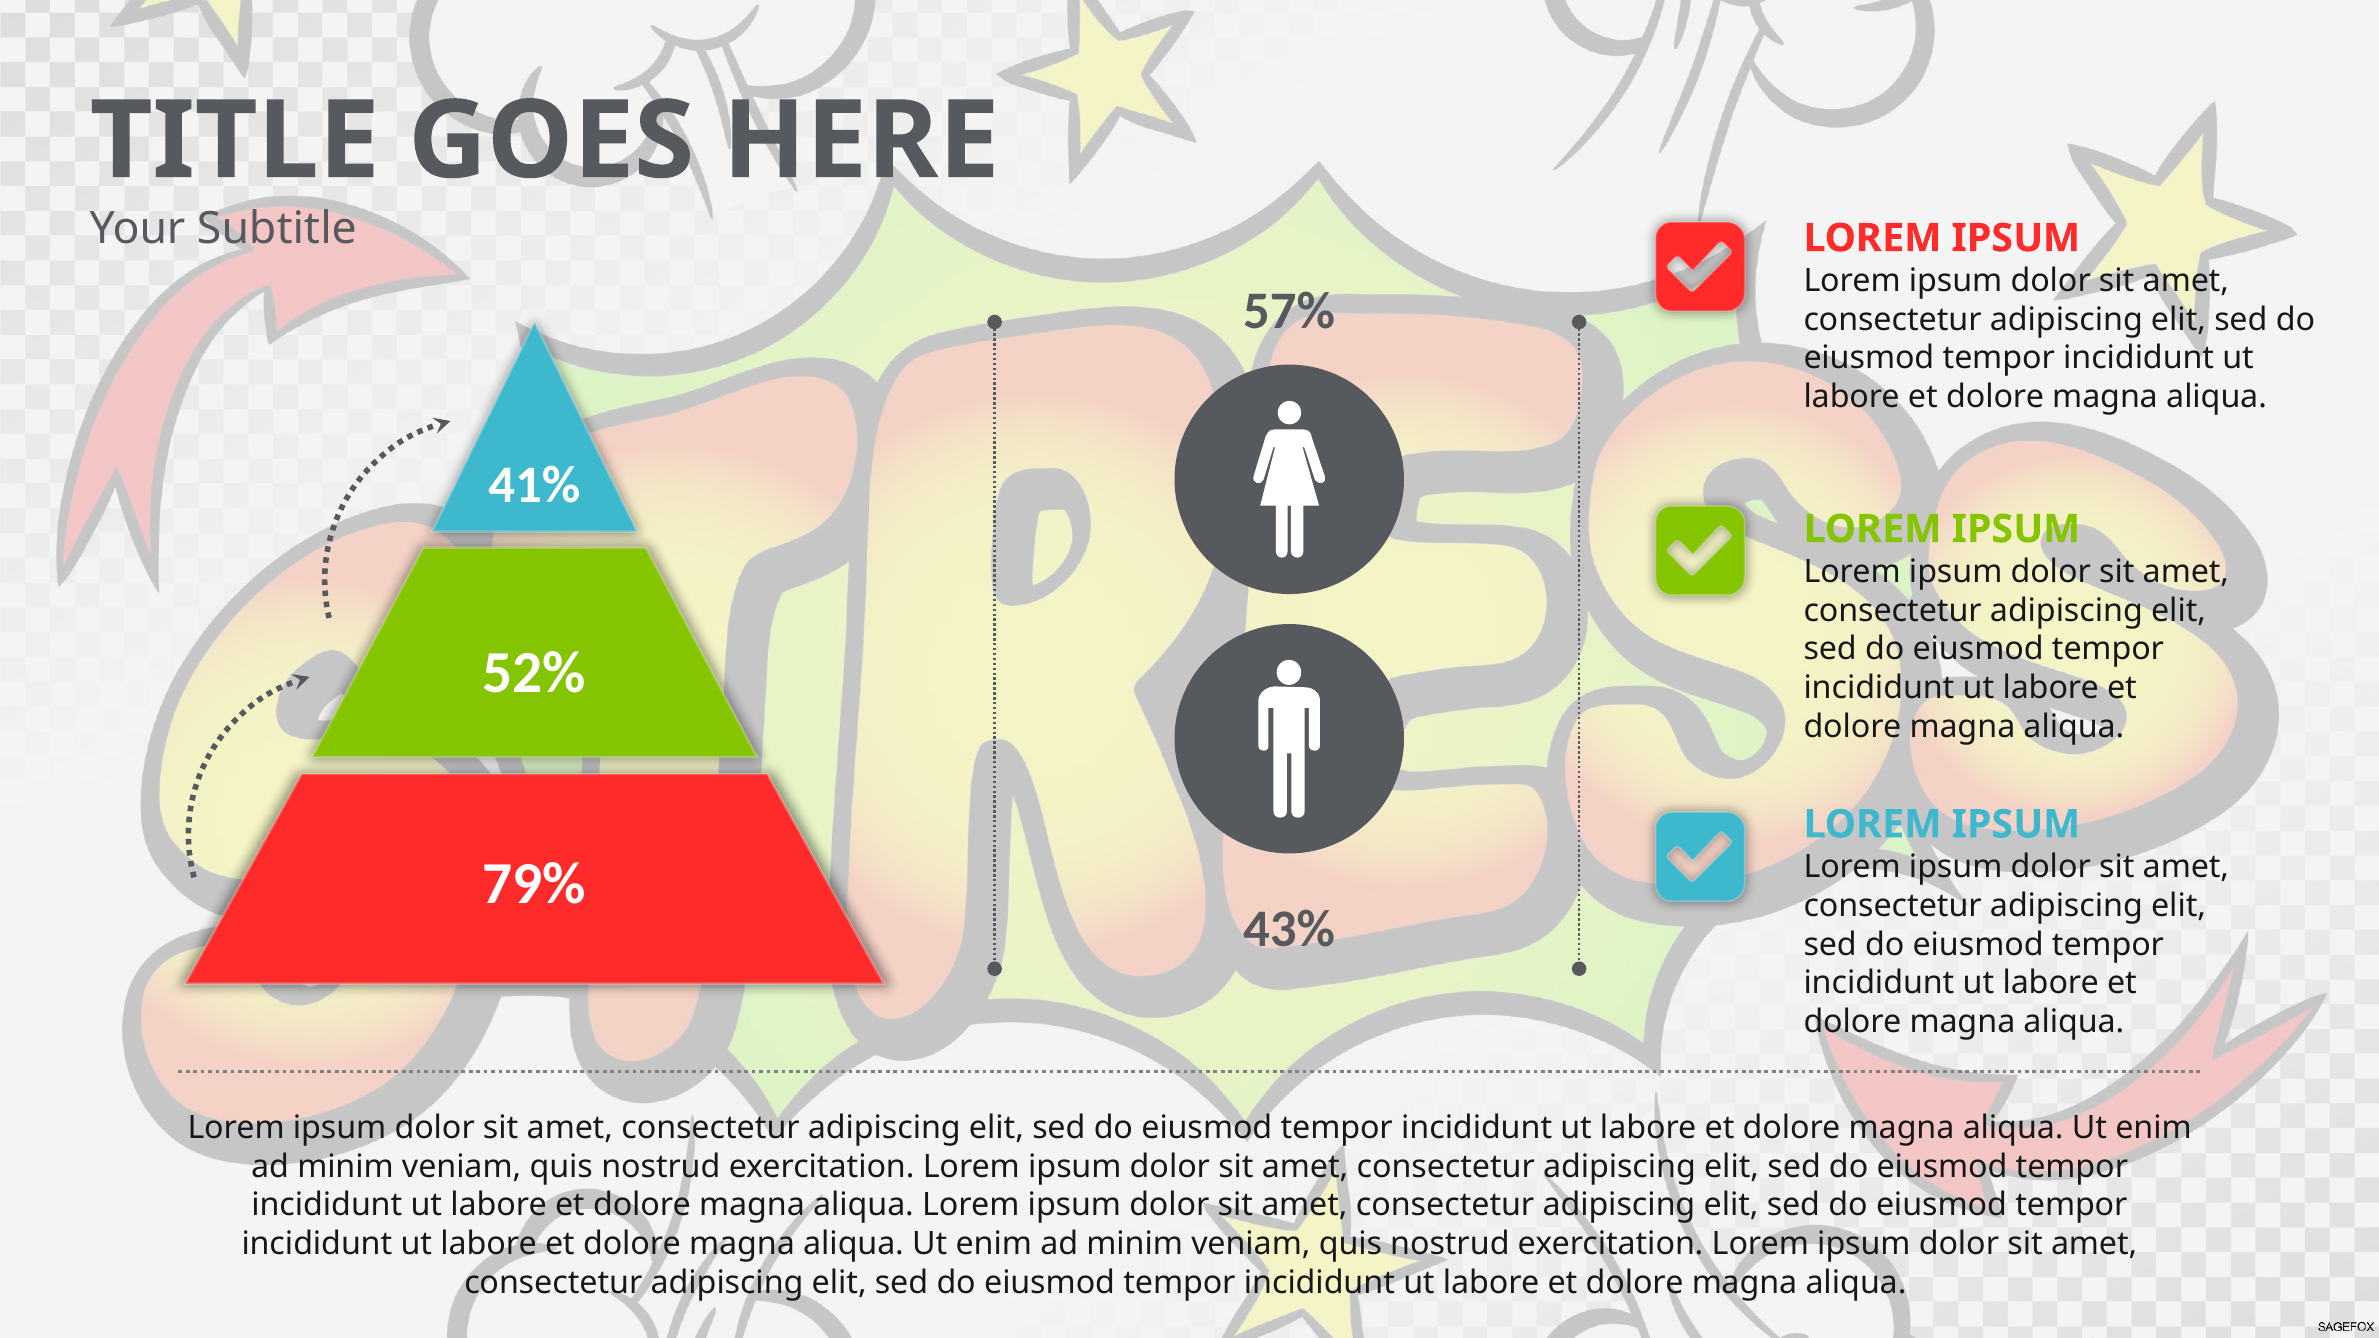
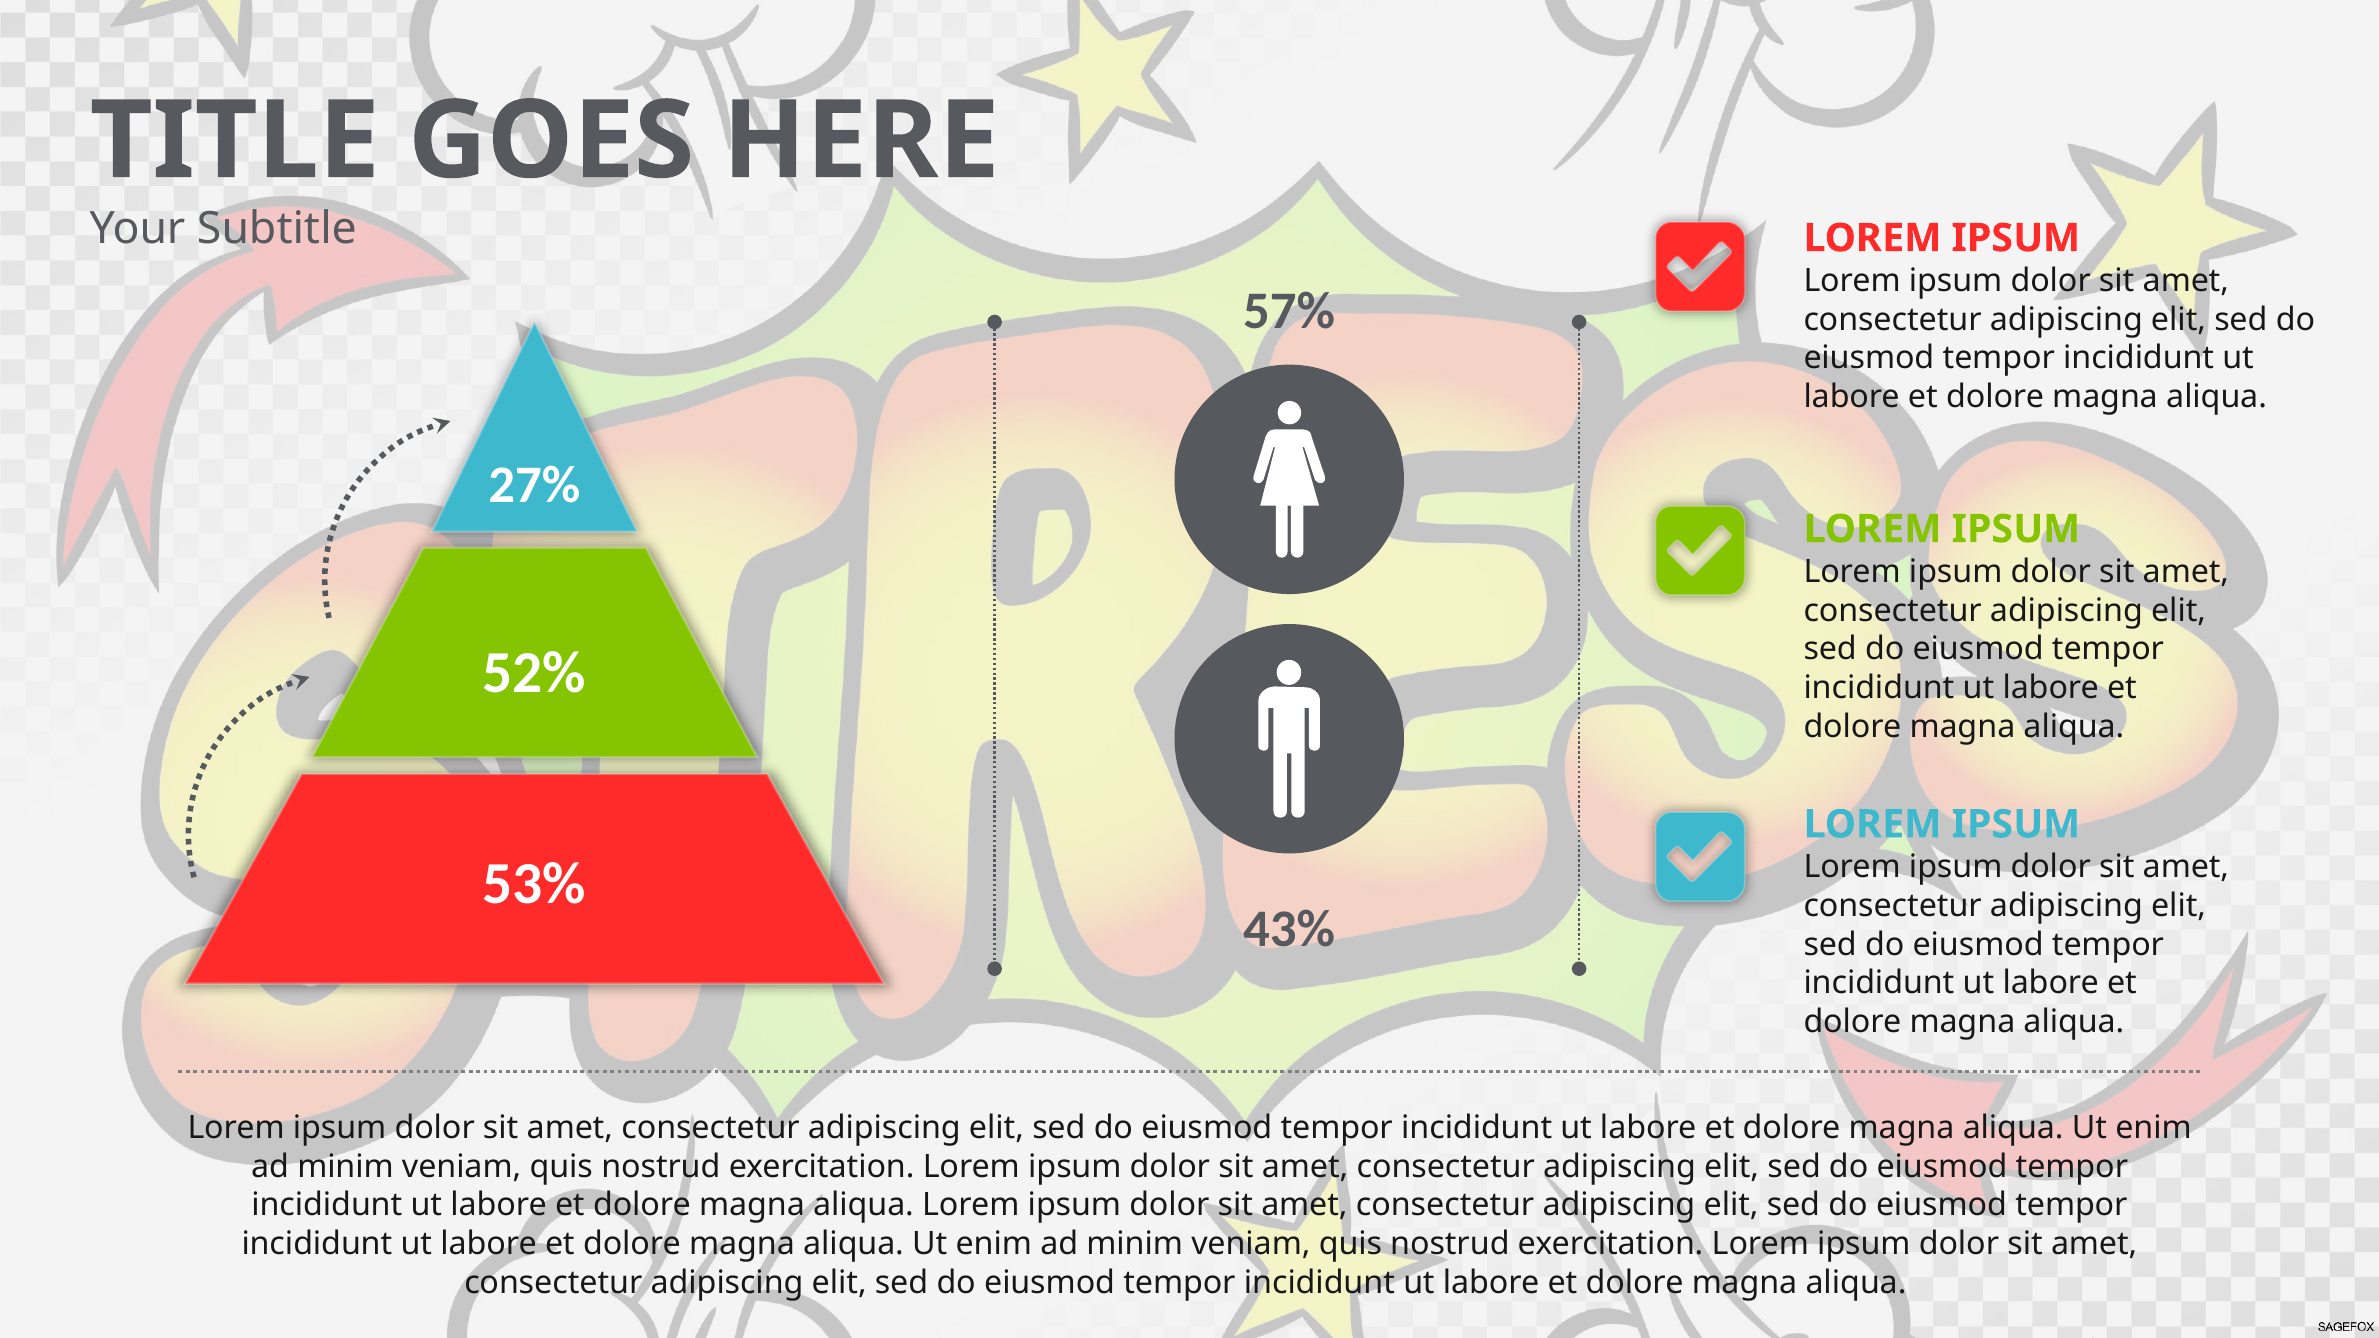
41%: 41% -> 27%
79%: 79% -> 53%
